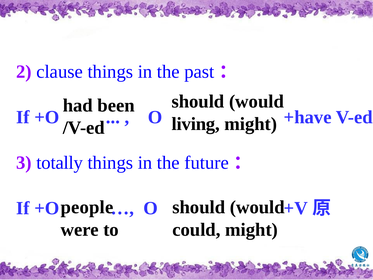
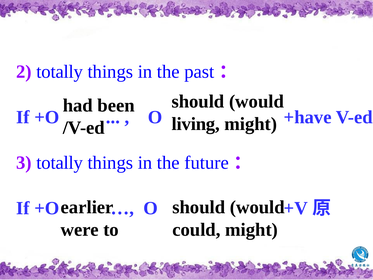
2 clause: clause -> totally
people: people -> earlier
